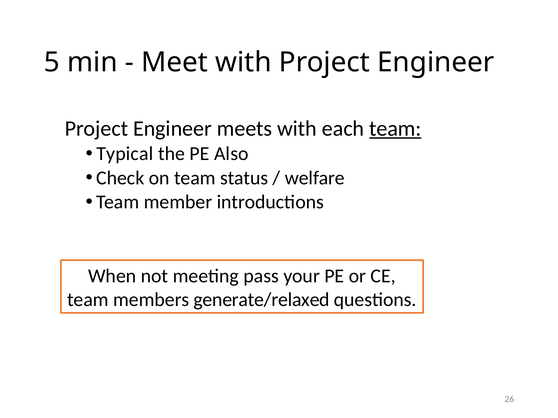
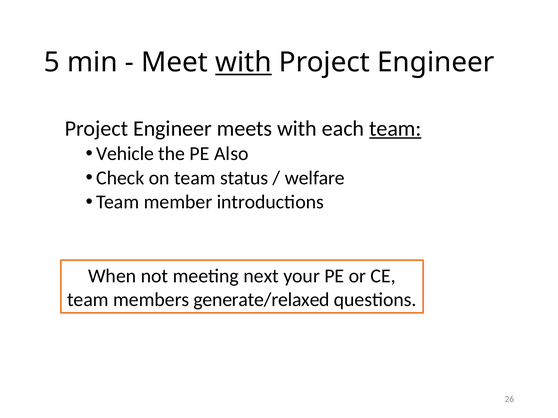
with at (243, 63) underline: none -> present
Typical: Typical -> Vehicle
pass: pass -> next
